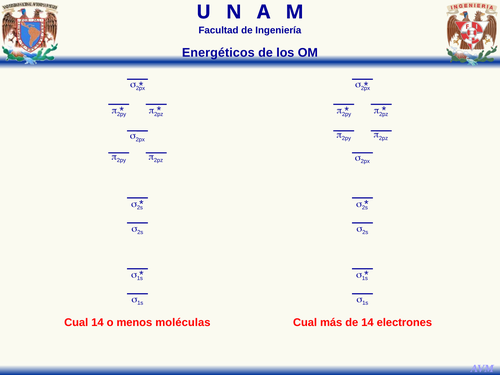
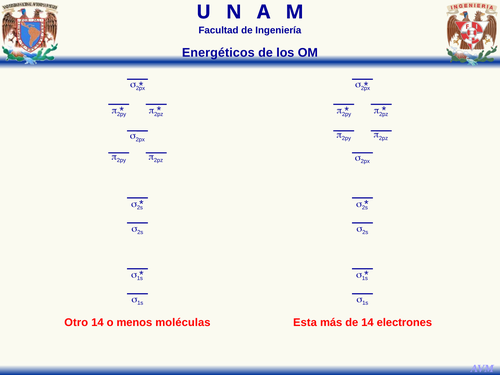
Cual at (76, 322): Cual -> Otro
Cual at (305, 322): Cual -> Esta
